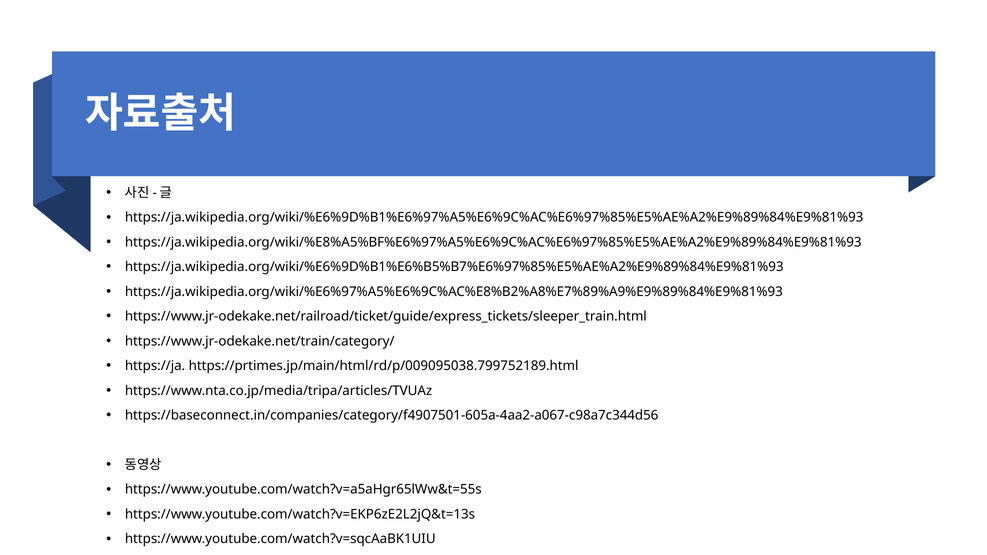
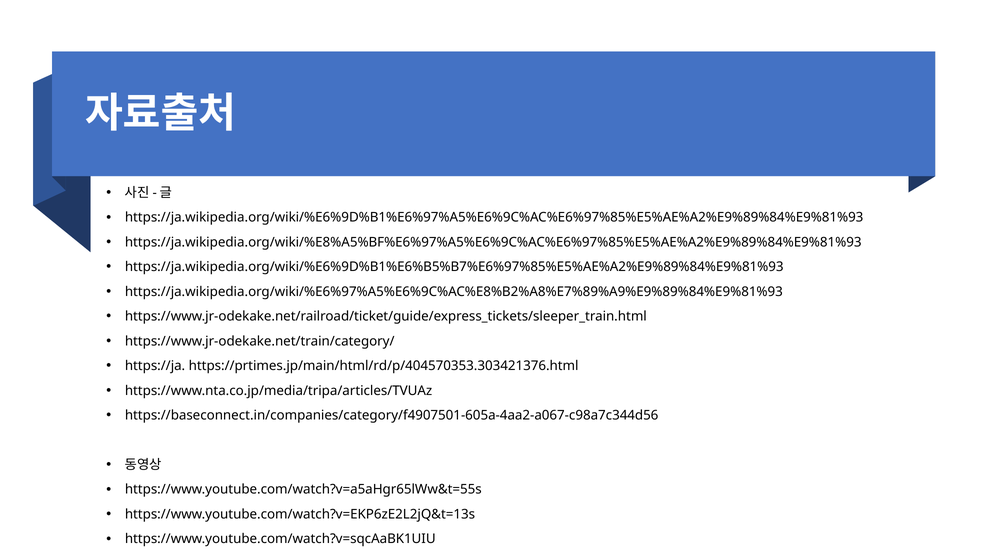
https://prtimes.jp/main/html/rd/p/009095038.799752189.html: https://prtimes.jp/main/html/rd/p/009095038.799752189.html -> https://prtimes.jp/main/html/rd/p/404570353.303421376.html
